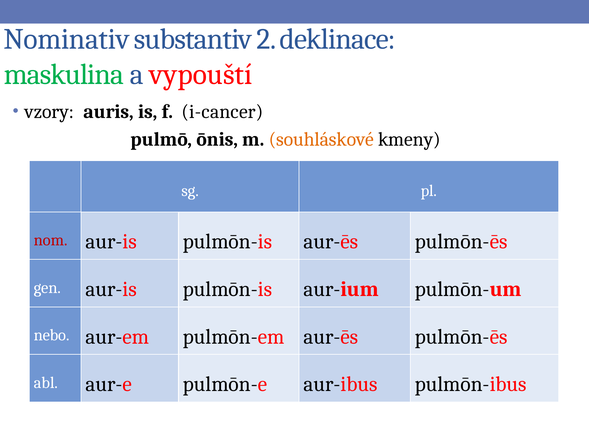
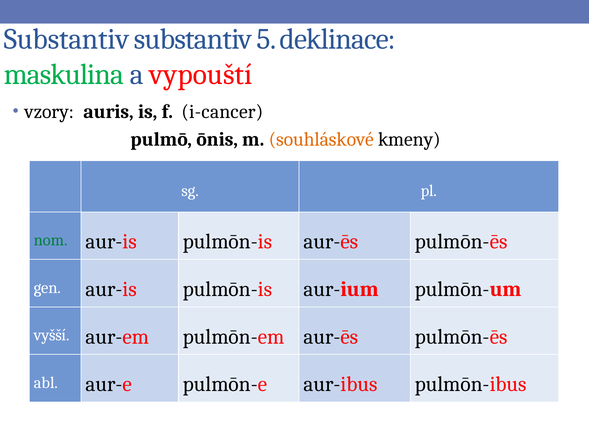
Nominativ at (67, 39): Nominativ -> Substantiv
2: 2 -> 5
nom colour: red -> green
nebo: nebo -> vyšší
